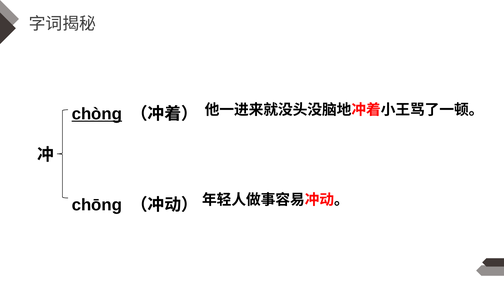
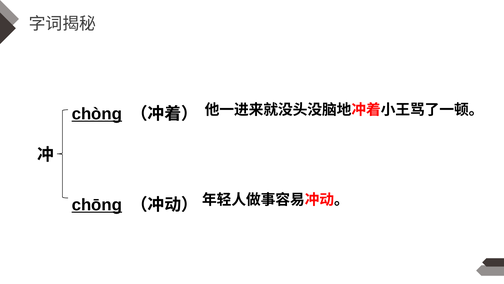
chōng underline: none -> present
